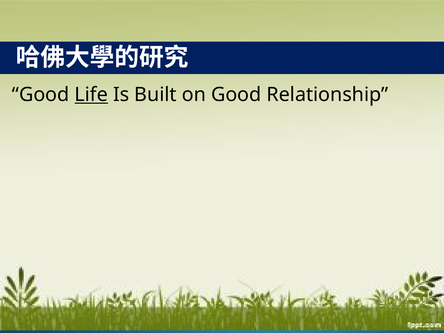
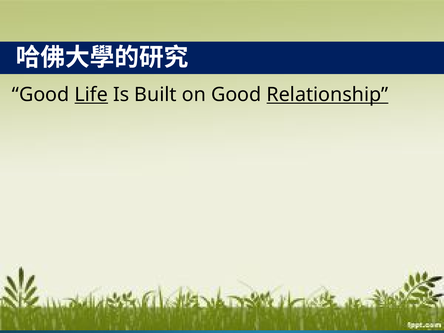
Relationship underline: none -> present
